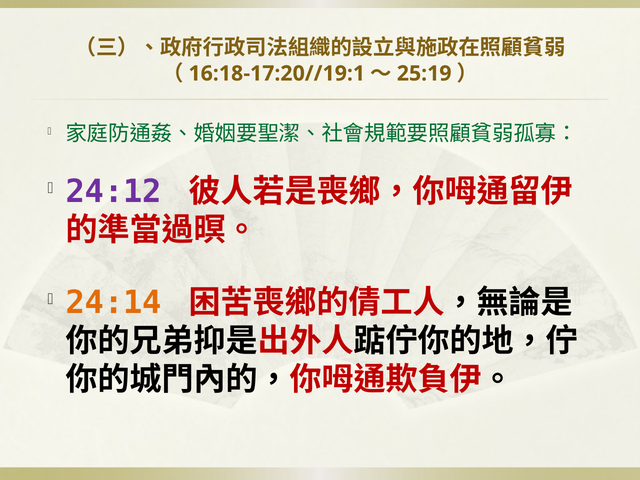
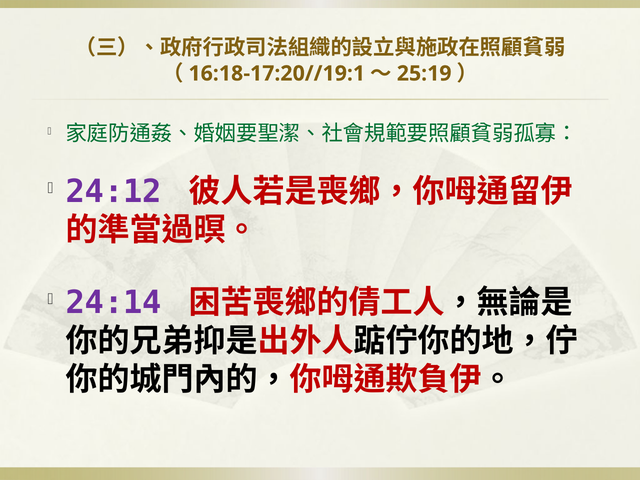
24:14 colour: orange -> purple
